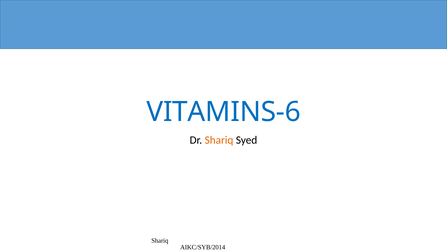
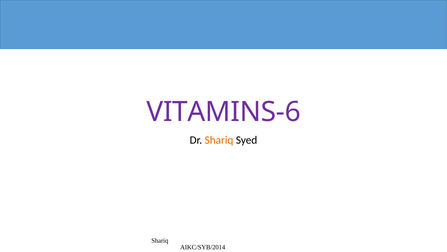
VITAMINS-6 colour: blue -> purple
